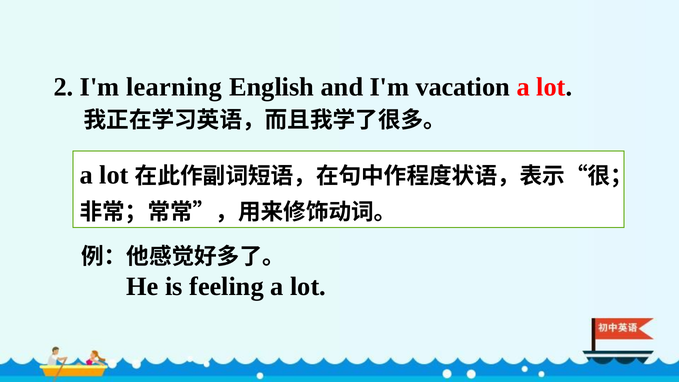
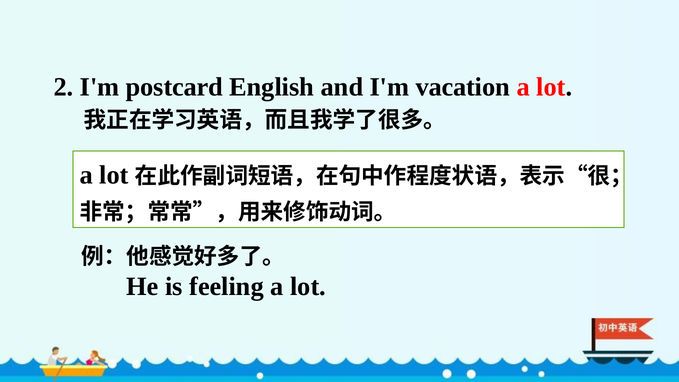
learning: learning -> postcard
